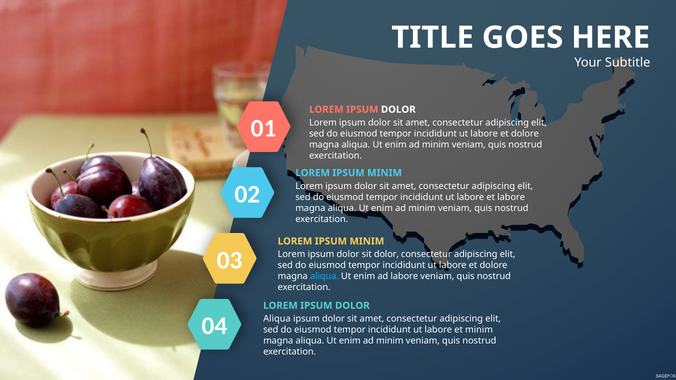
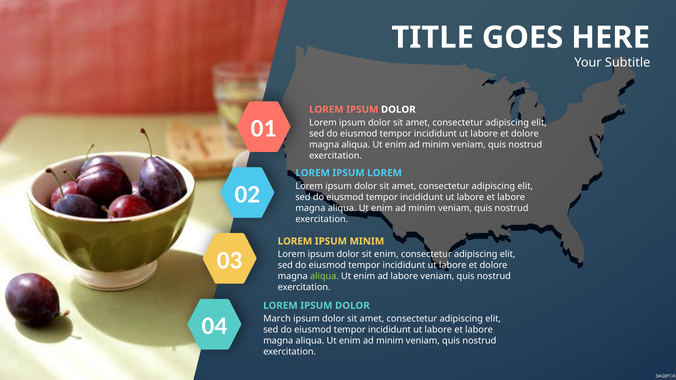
MINIM at (385, 173): MINIM -> LOREM
sit dolor: dolor -> enim
aliqua at (324, 277) colour: light blue -> light green
Aliqua at (277, 319): Aliqua -> March
minim at (479, 330): minim -> labore
